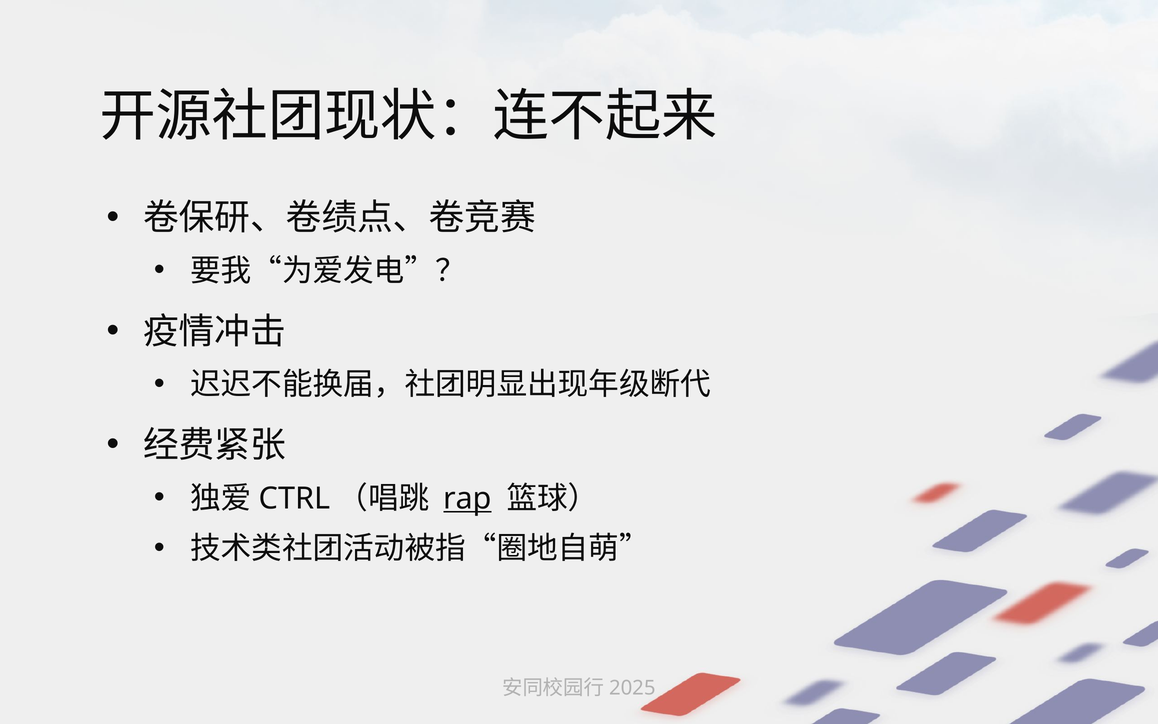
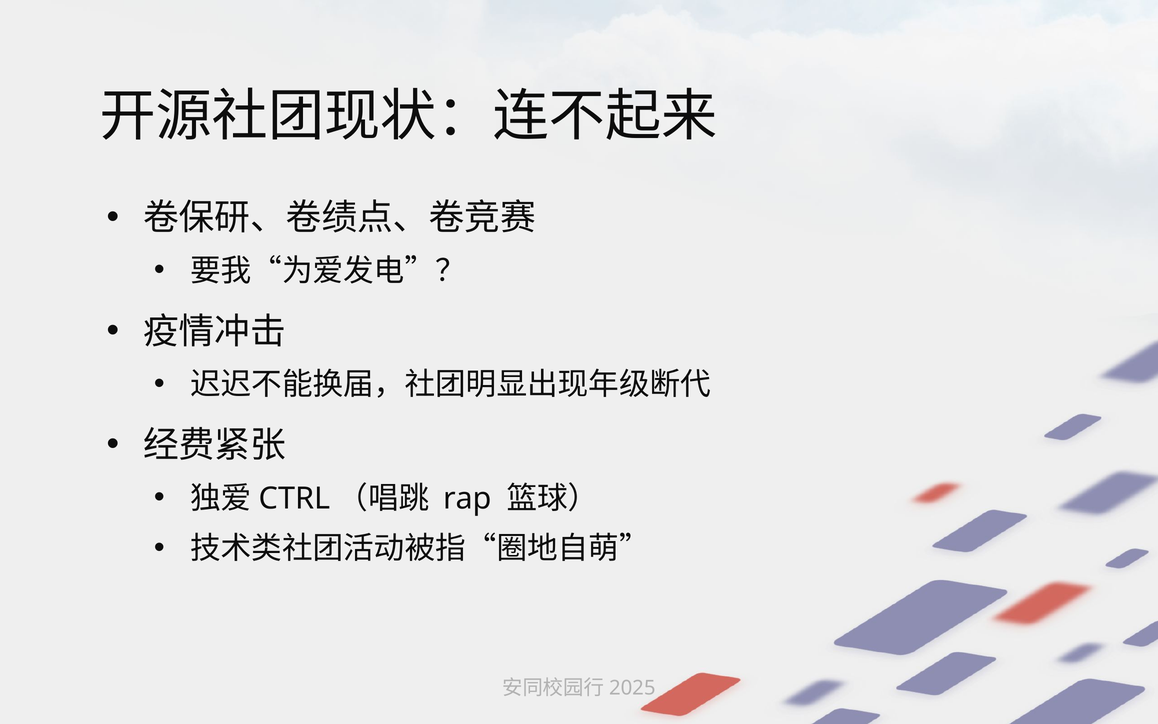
rap underline: present -> none
